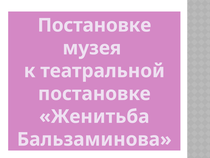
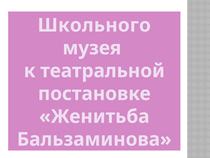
Постановке at (94, 25): Постановке -> Школьного
